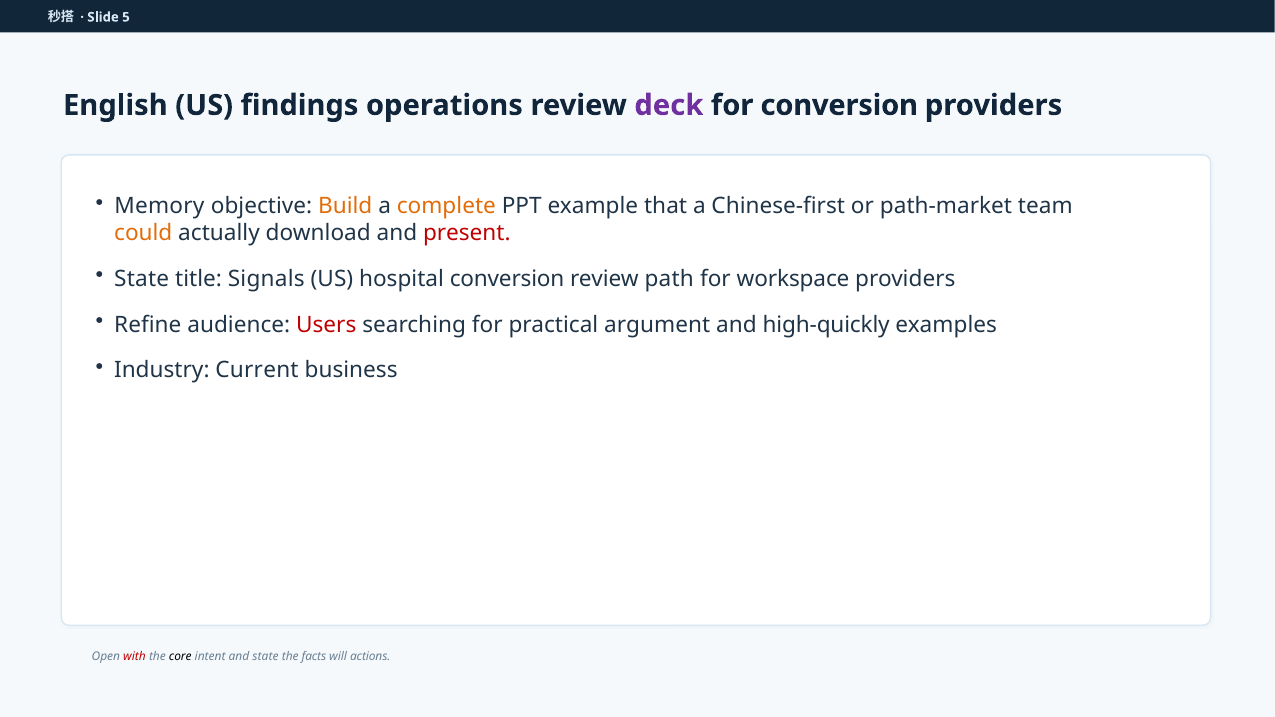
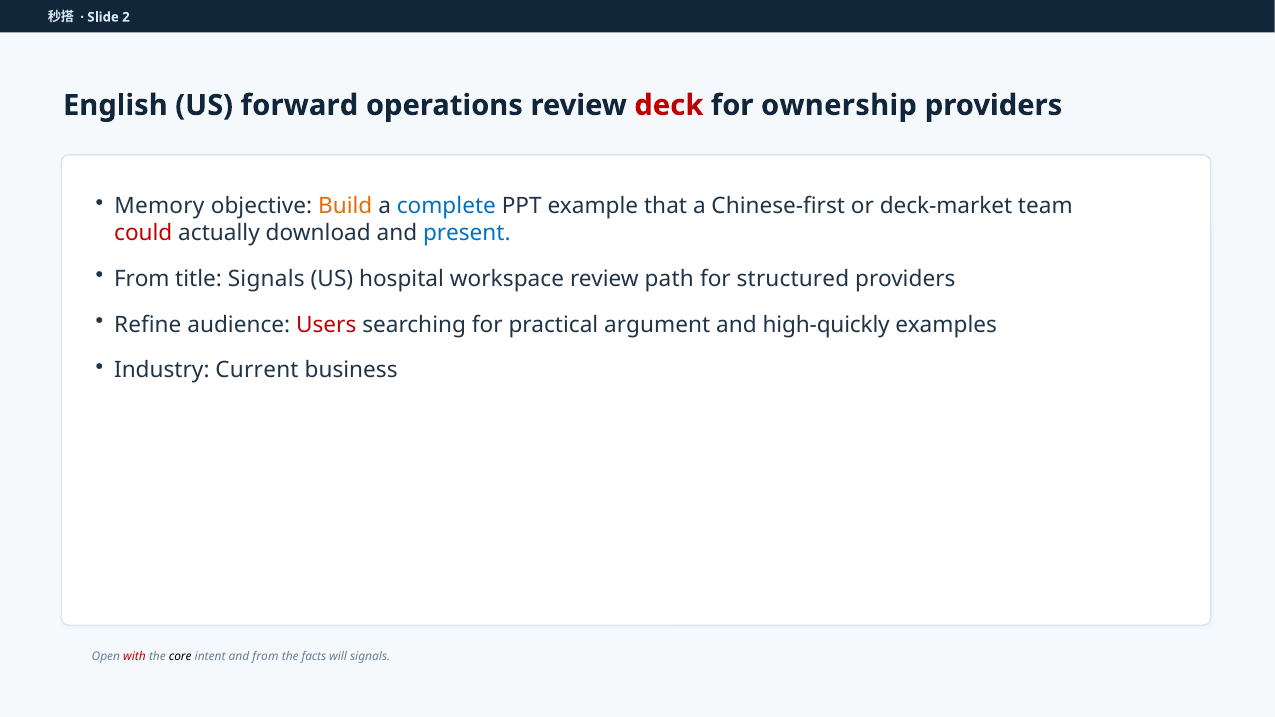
5: 5 -> 2
findings: findings -> forward
deck colour: purple -> red
for conversion: conversion -> ownership
complete colour: orange -> blue
path-market: path-market -> deck-market
could colour: orange -> red
present colour: red -> blue
State at (142, 279): State -> From
hospital conversion: conversion -> workspace
workspace: workspace -> structured
and state: state -> from
will actions: actions -> signals
